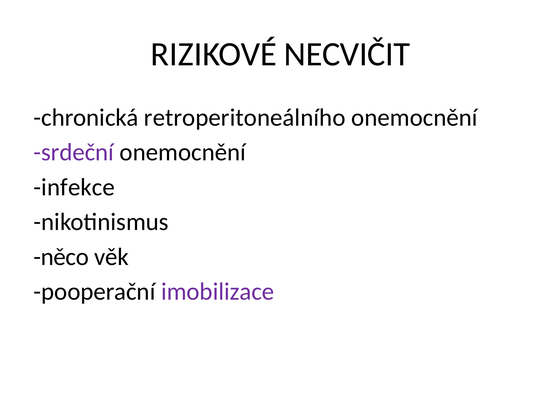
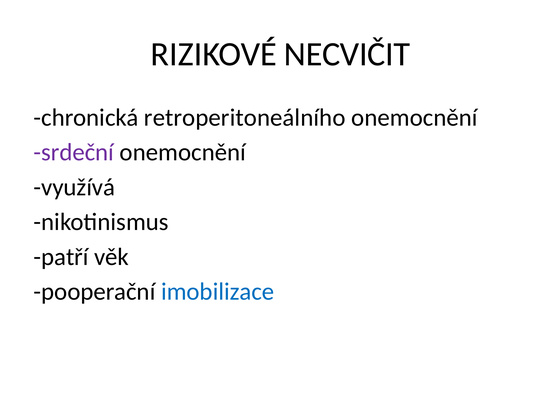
infekce: infekce -> využívá
něco: něco -> patří
imobilizace colour: purple -> blue
